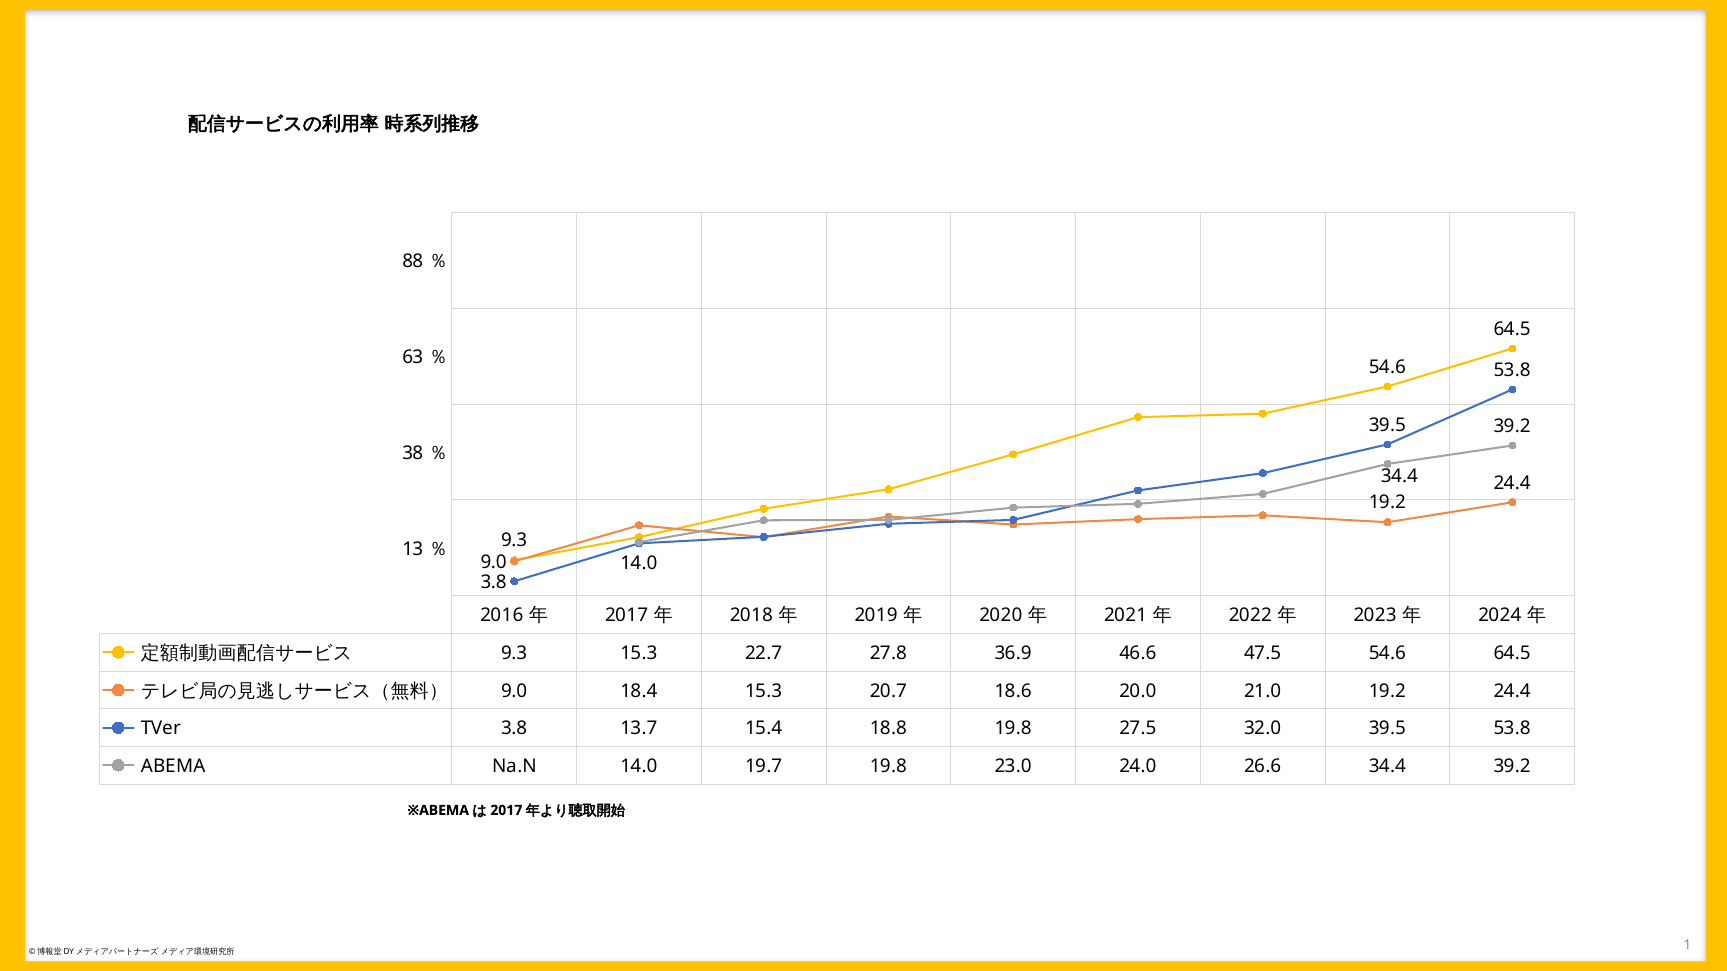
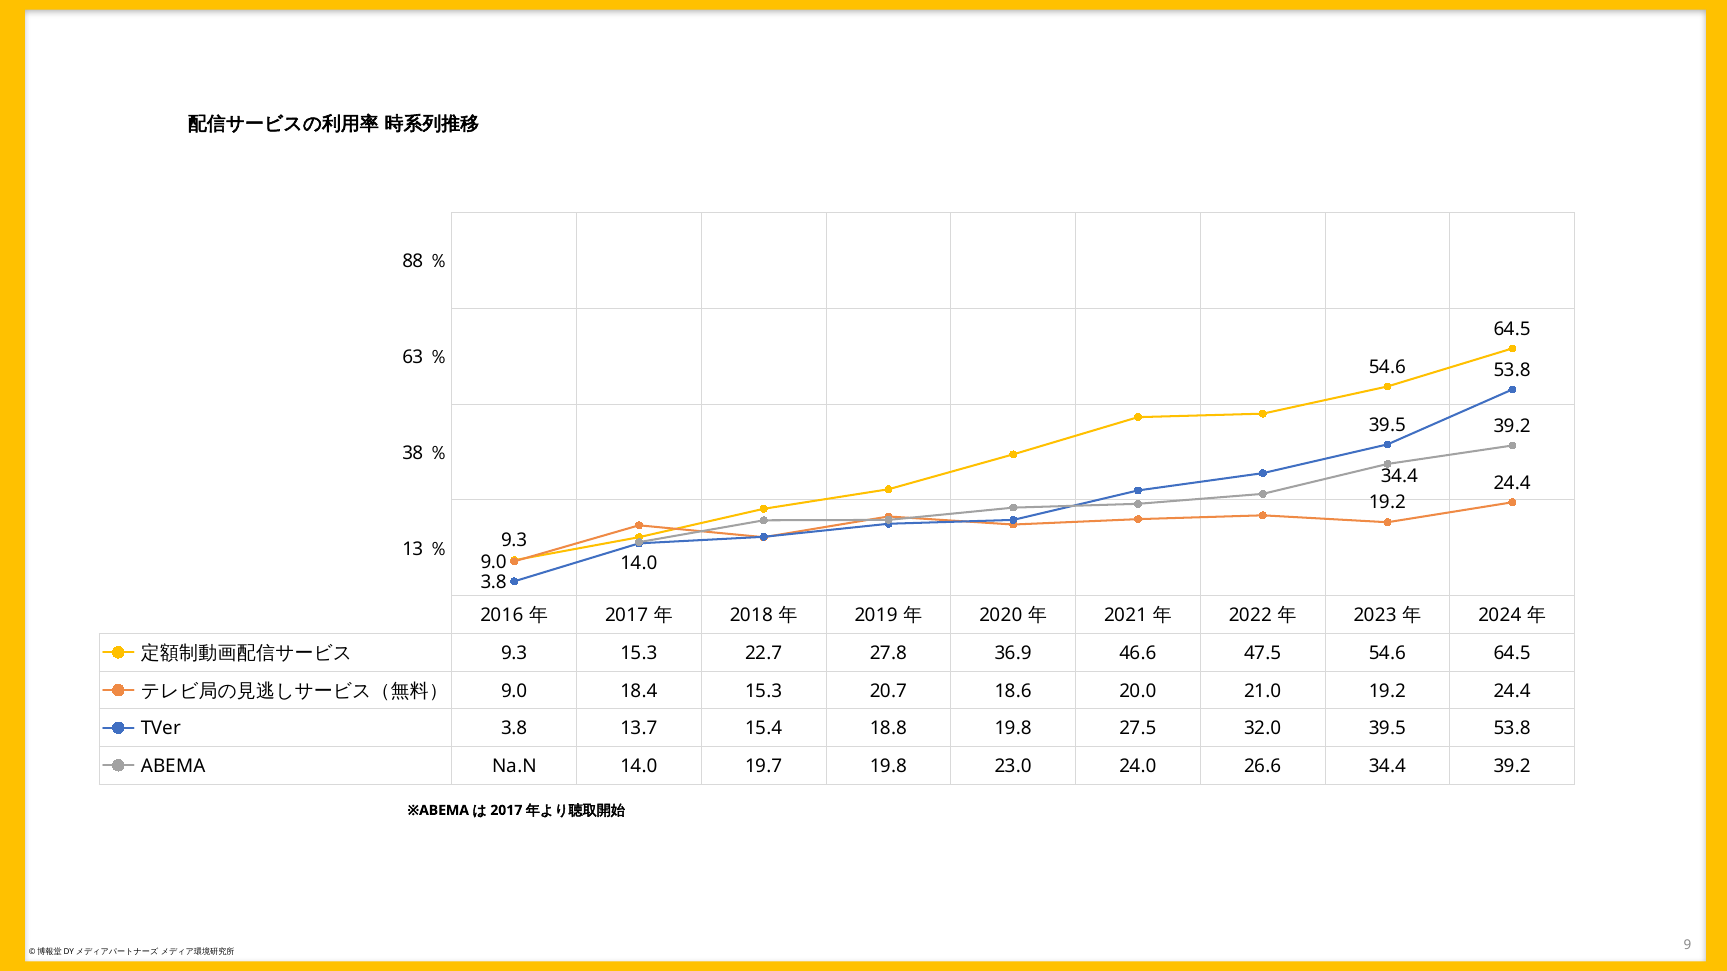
1: 1 -> 9
